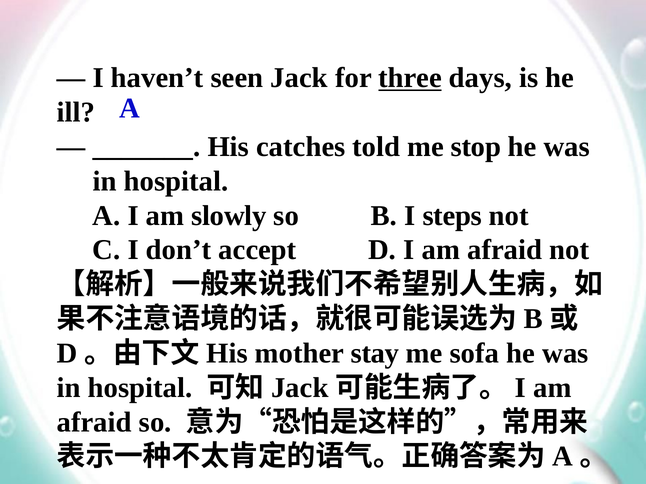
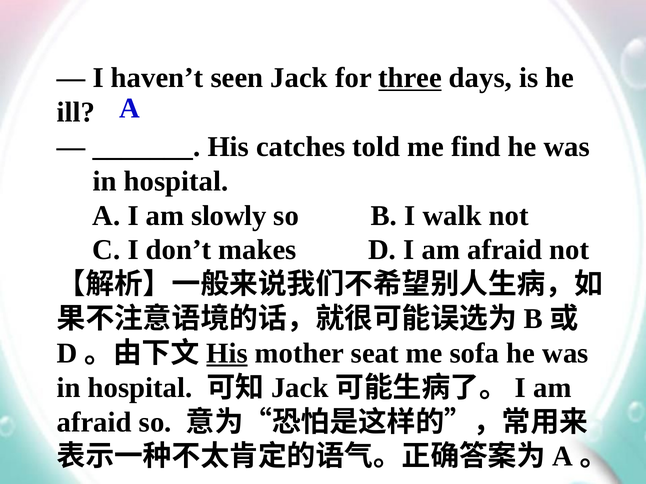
stop: stop -> find
steps: steps -> walk
accept: accept -> makes
His at (227, 354) underline: none -> present
stay: stay -> seat
